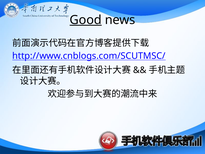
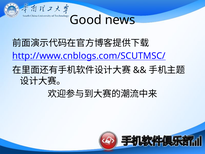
Good underline: present -> none
